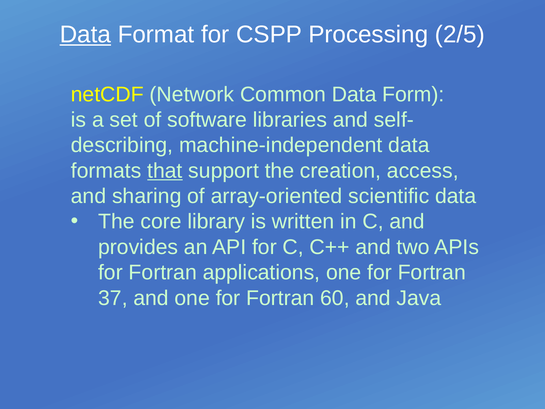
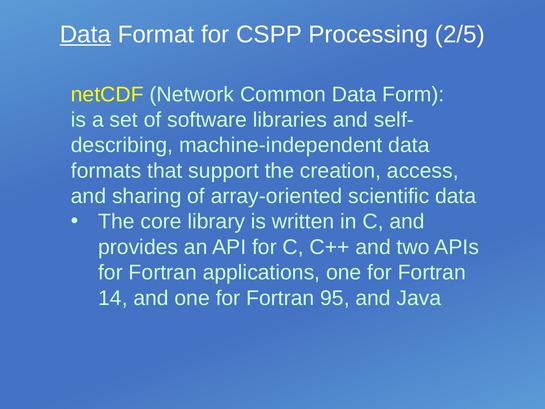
that underline: present -> none
37: 37 -> 14
60: 60 -> 95
